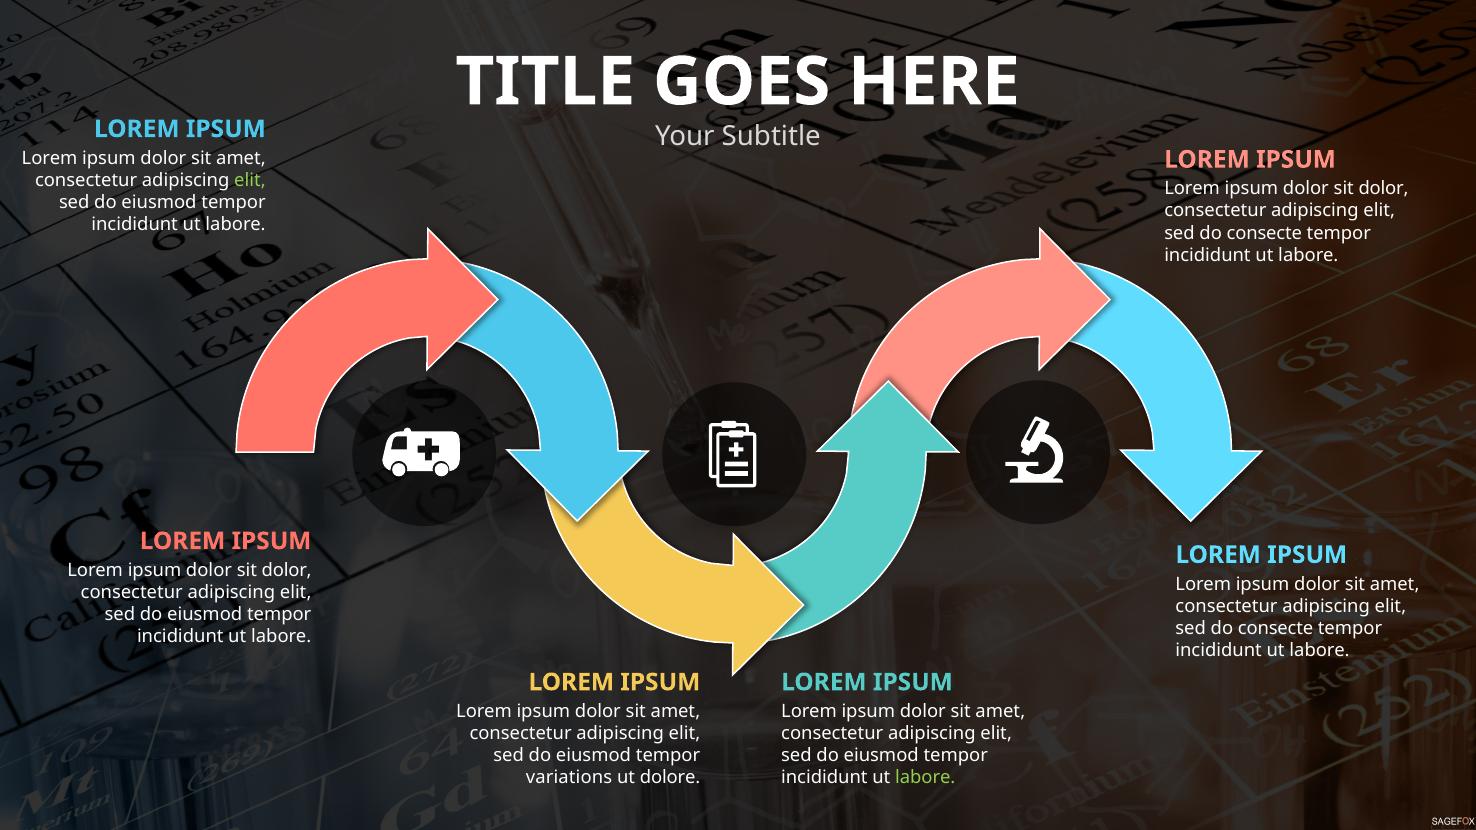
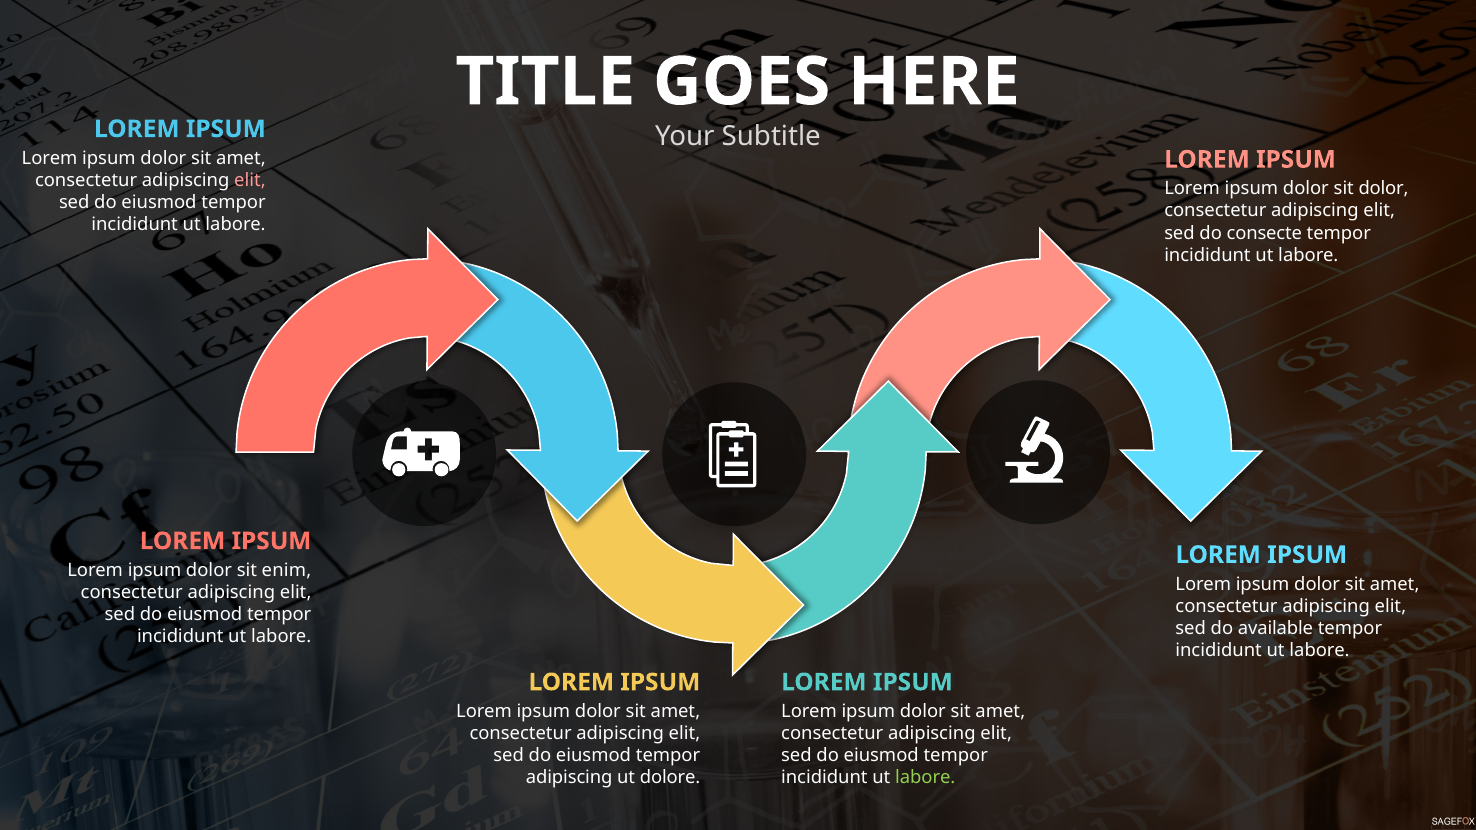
elit at (250, 180) colour: light green -> pink
dolor at (287, 570): dolor -> enim
consecte at (1276, 628): consecte -> available
variations at (569, 778): variations -> adipiscing
